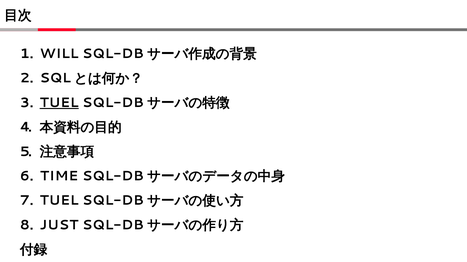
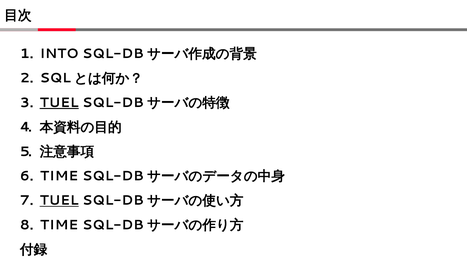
WILL: WILL -> INTO
TUEL at (59, 201) underline: none -> present
JUST at (59, 226): JUST -> TIME
